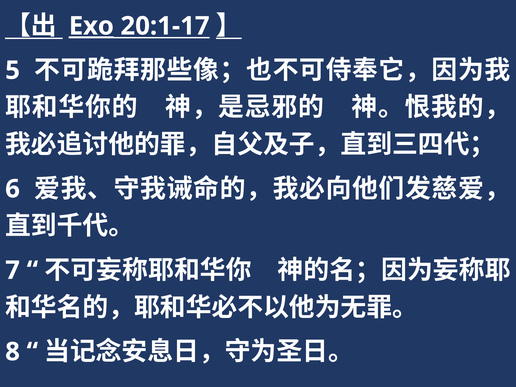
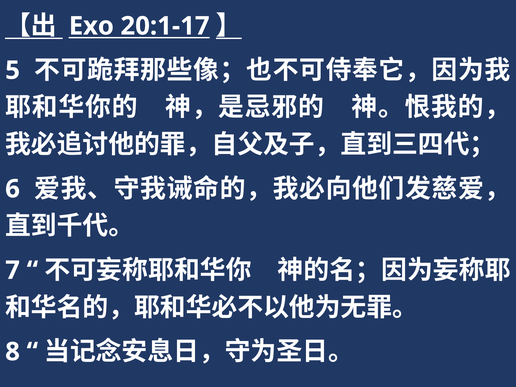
Exo underline: present -> none
